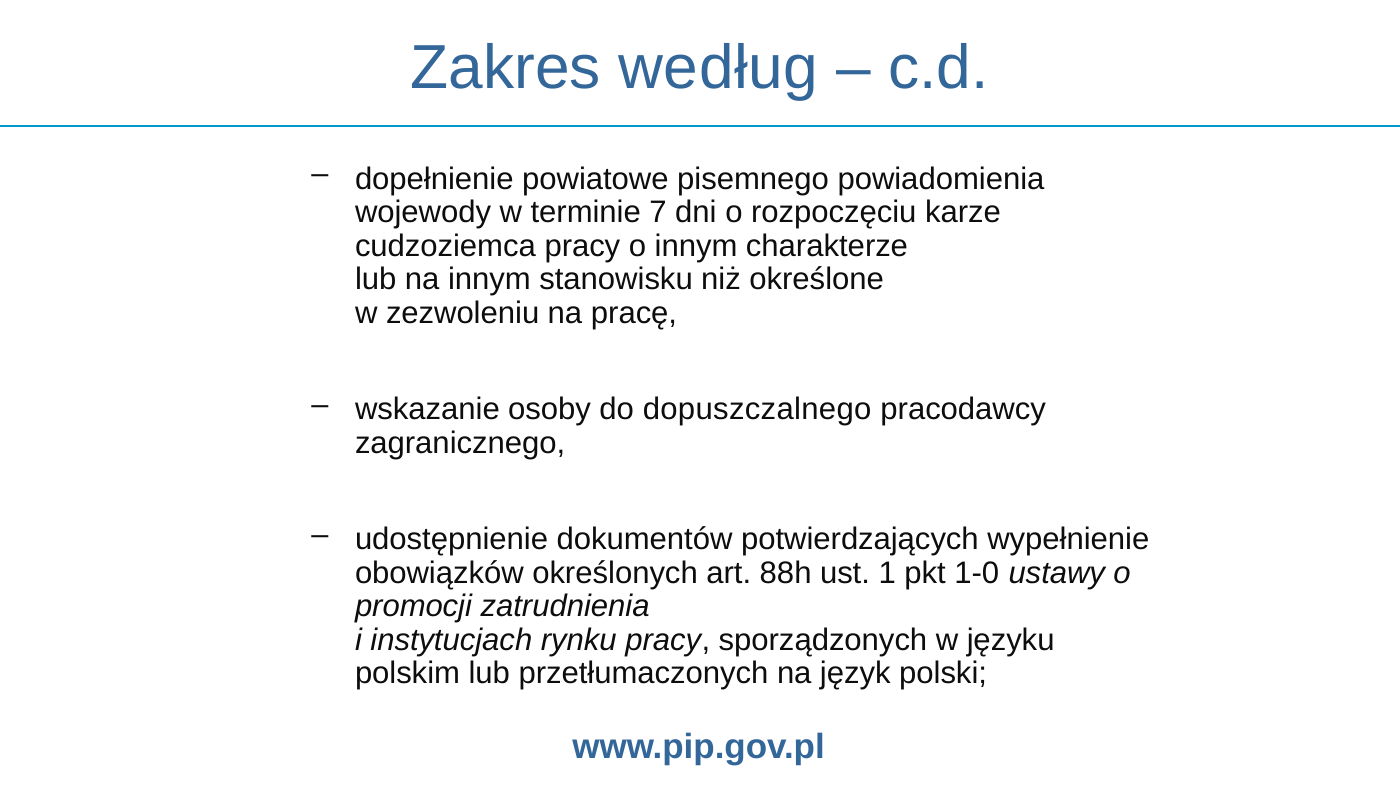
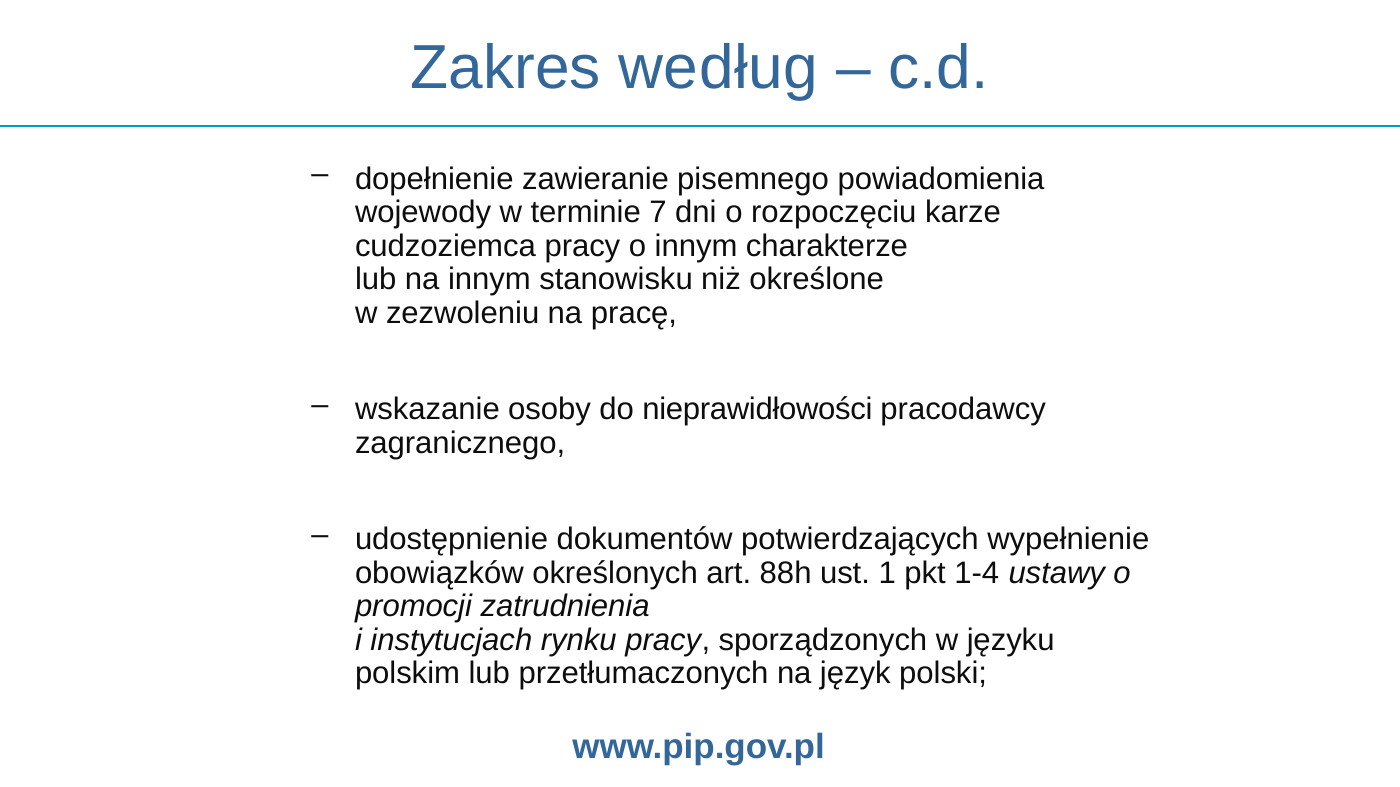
powiatowe: powiatowe -> zawieranie
dopuszczalnego: dopuszczalnego -> nieprawidłowości
1-0: 1-0 -> 1-4
